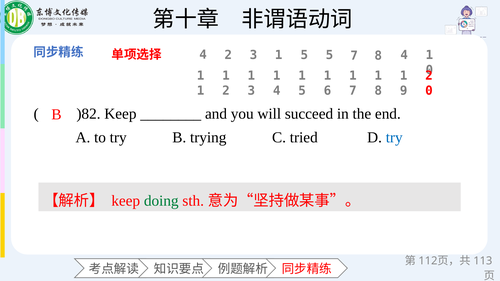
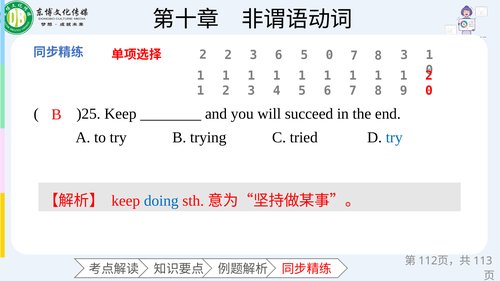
4 at (203, 55): 4 -> 2
2 3 1: 1 -> 6
5 5: 5 -> 0
8 4: 4 -> 3
)82: )82 -> )25
doing colour: green -> blue
